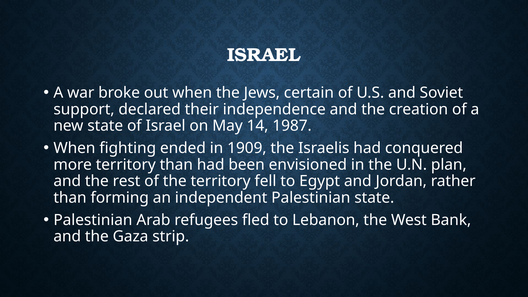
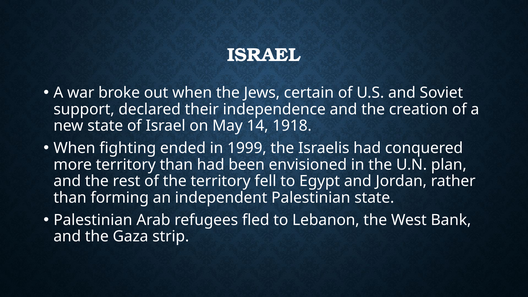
1987: 1987 -> 1918
1909: 1909 -> 1999
